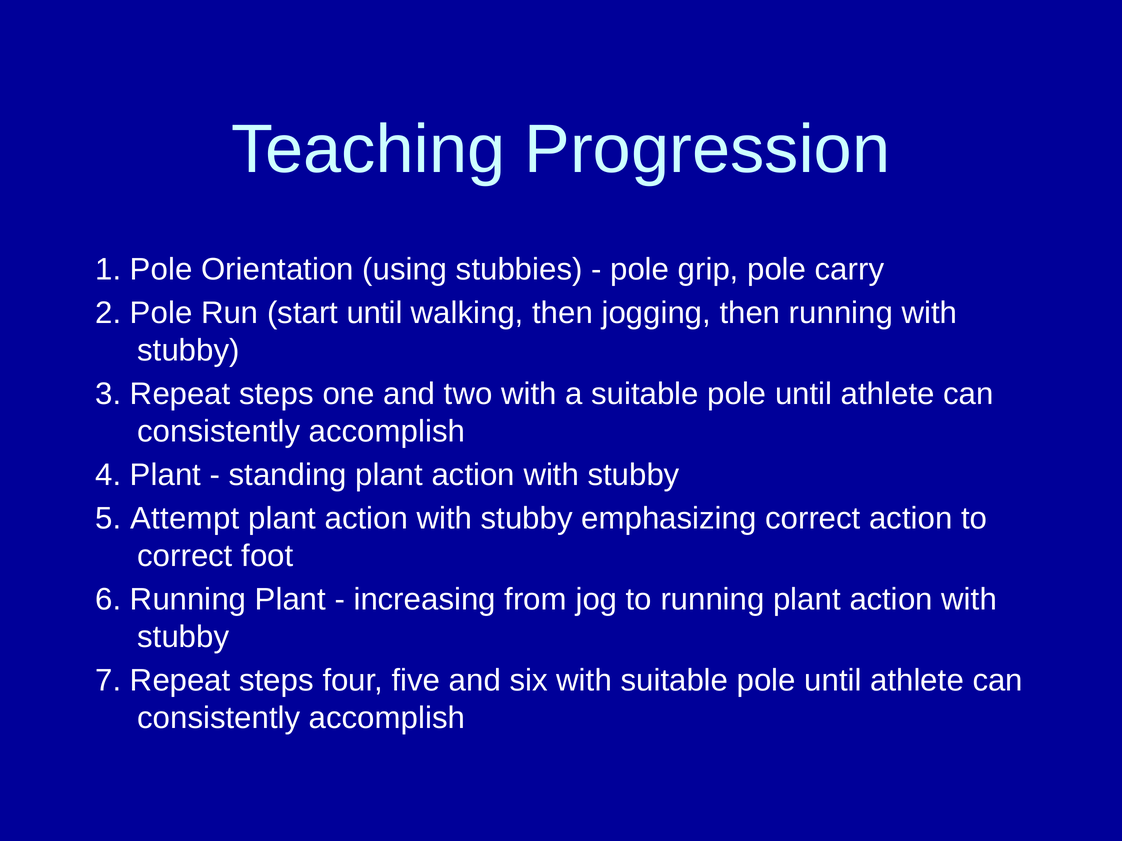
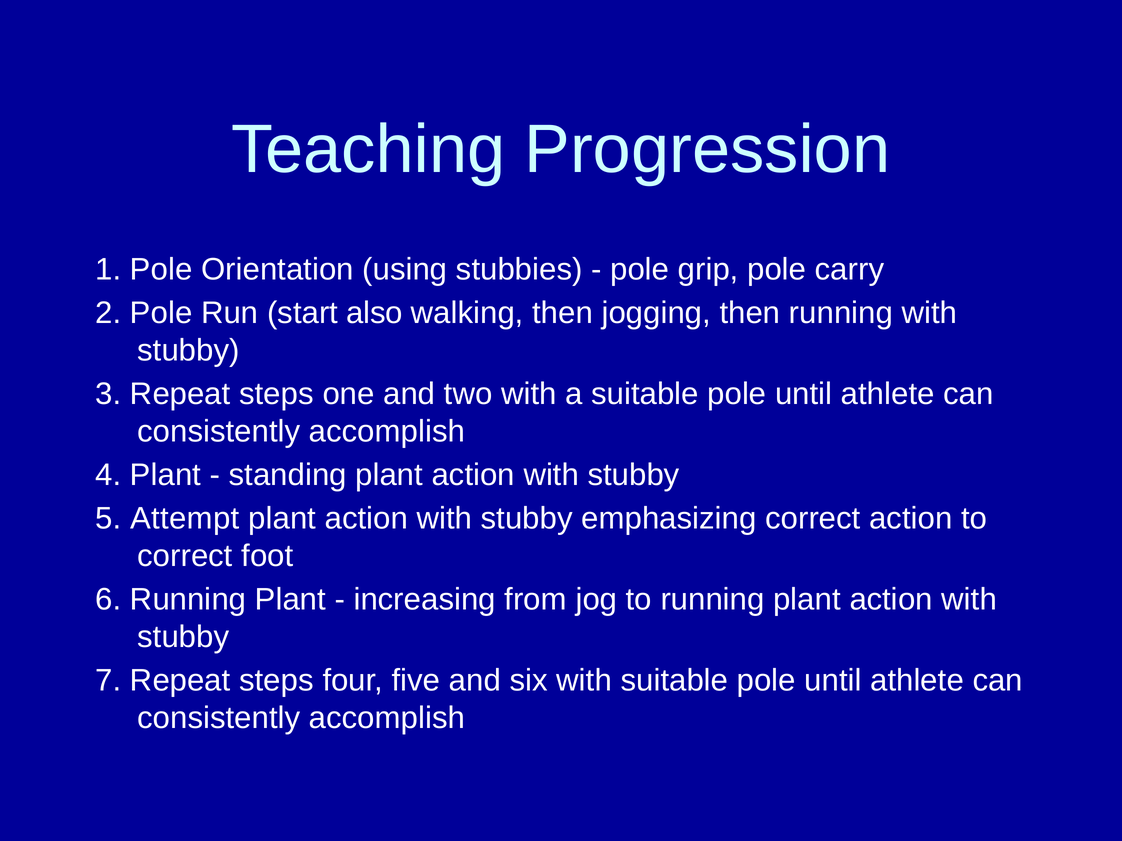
start until: until -> also
